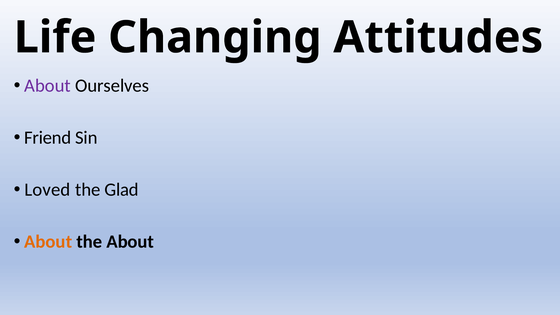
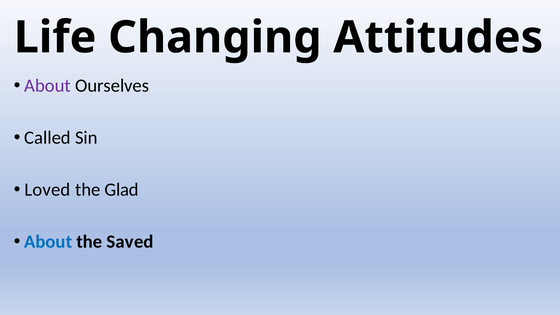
Friend: Friend -> Called
About at (48, 242) colour: orange -> blue
the About: About -> Saved
